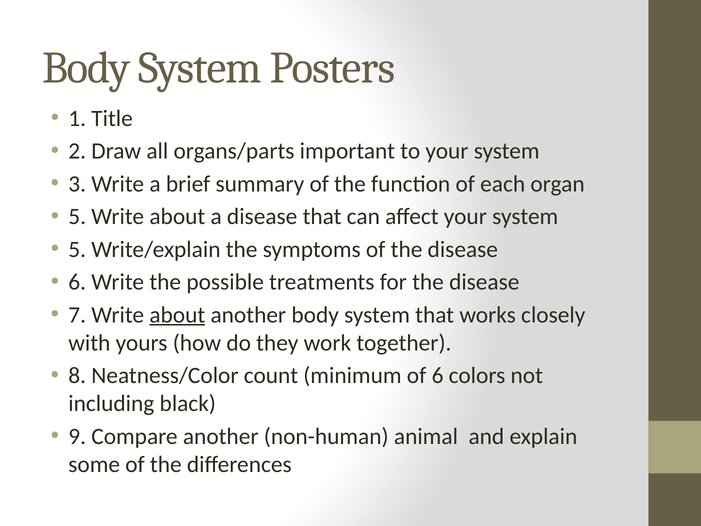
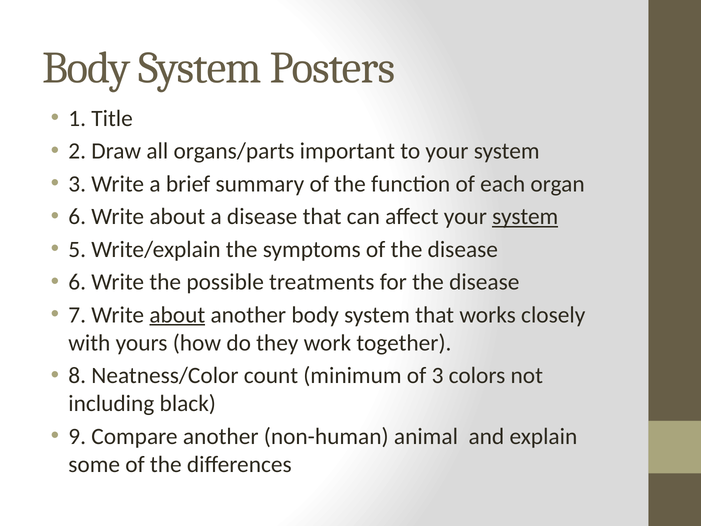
5 at (77, 217): 5 -> 6
system at (525, 217) underline: none -> present
of 6: 6 -> 3
